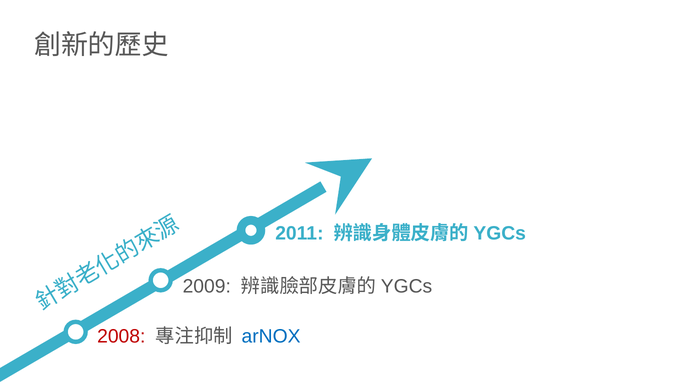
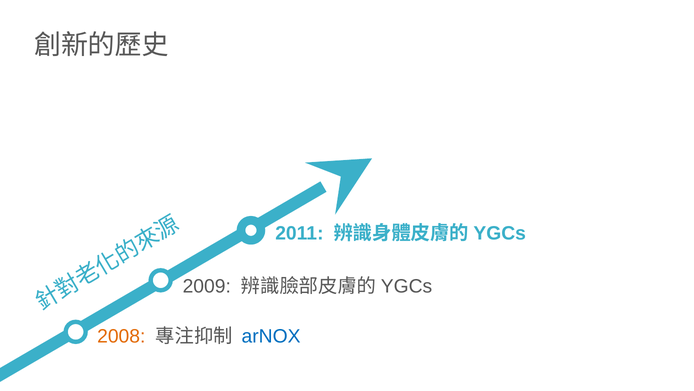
2008 colour: red -> orange
